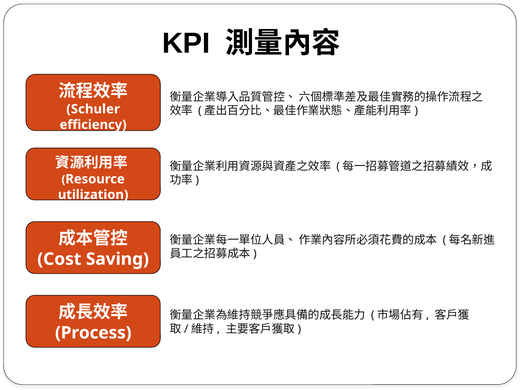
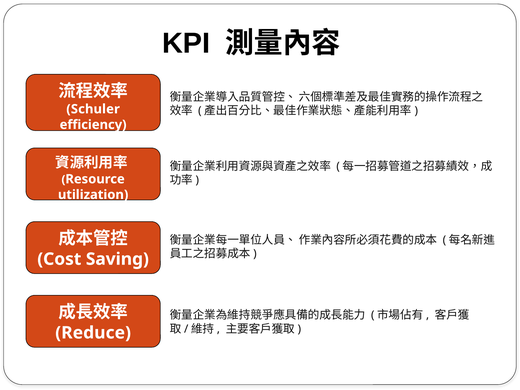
Process: Process -> Reduce
